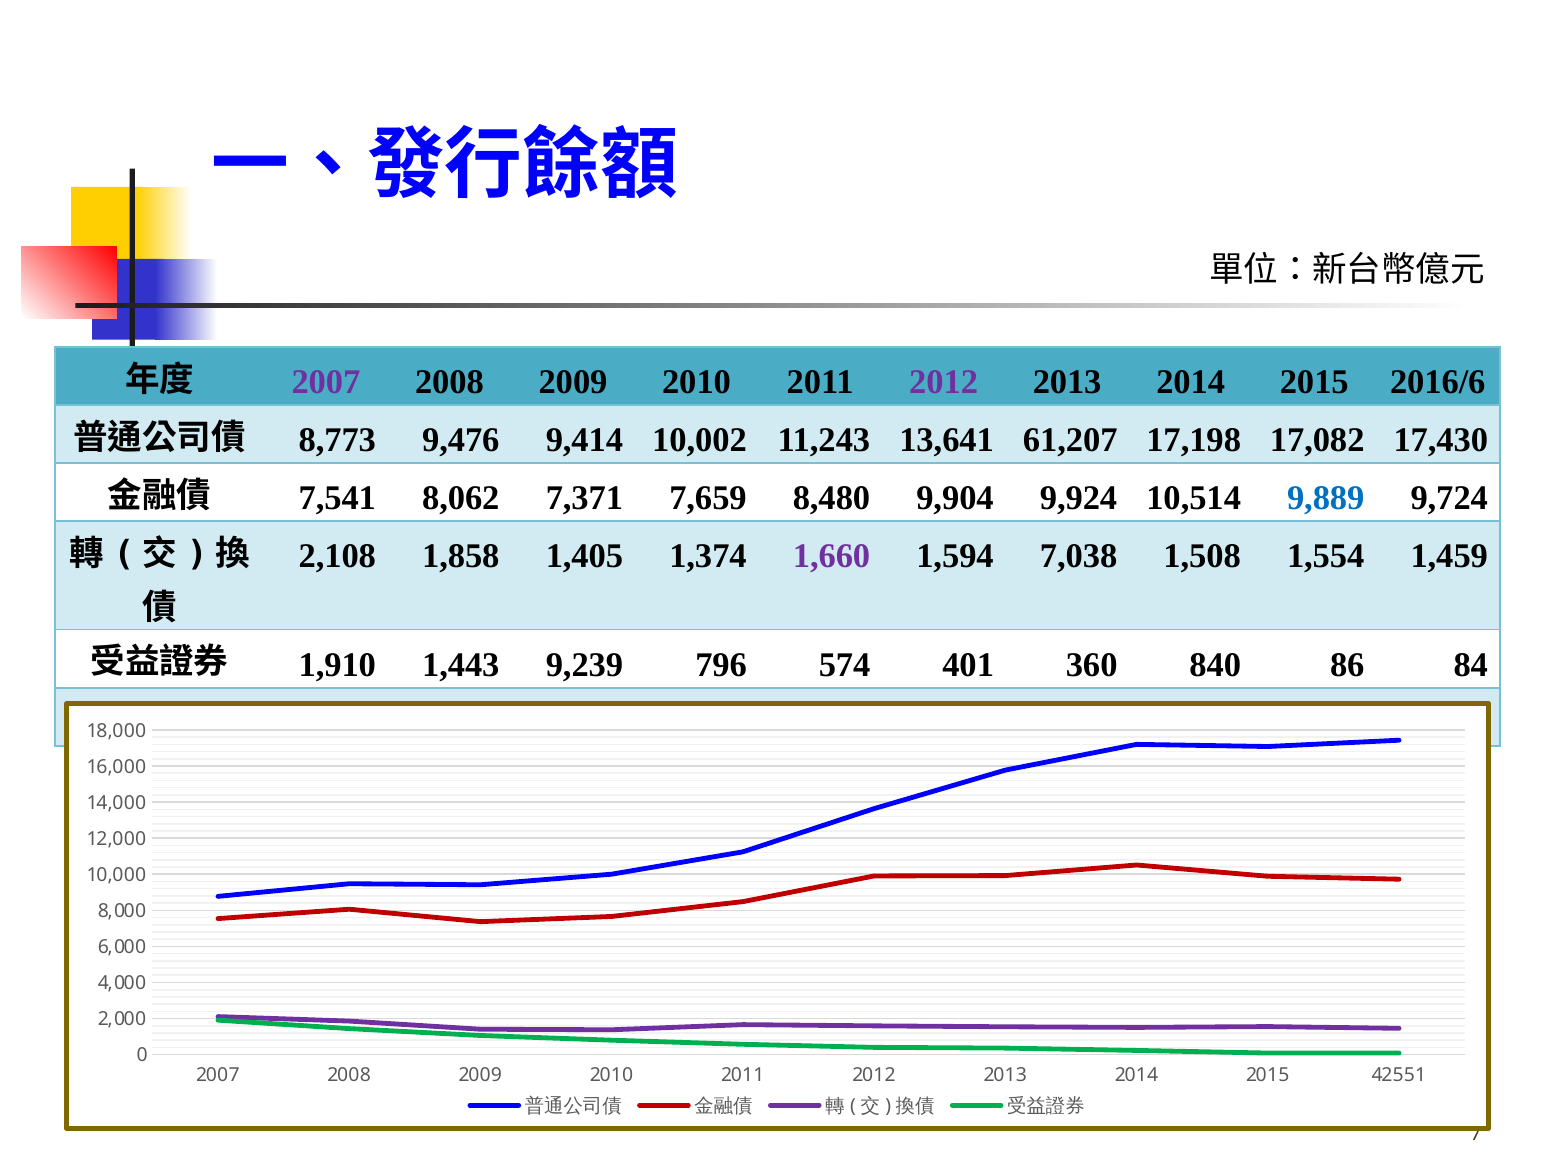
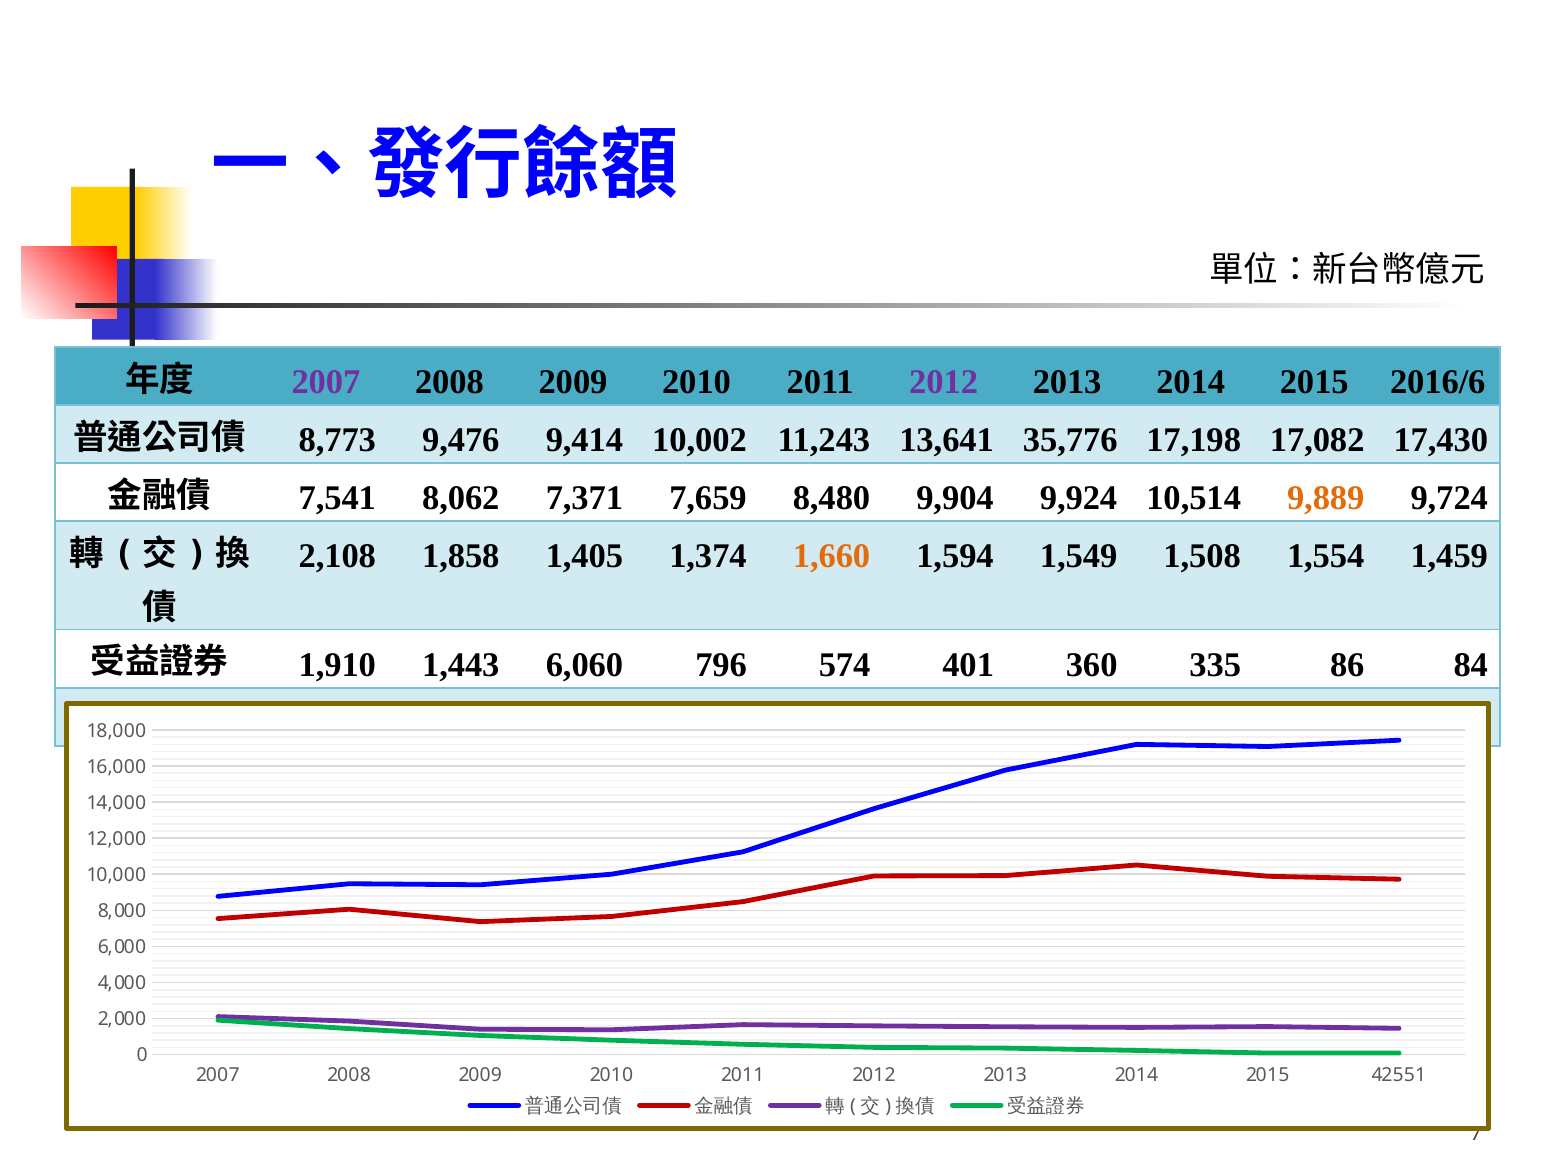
61,207: 61,207 -> 35,776
9,889 colour: blue -> orange
1,660 colour: purple -> orange
7,038: 7,038 -> 1,549
9,239: 9,239 -> 6,060
840: 840 -> 335
